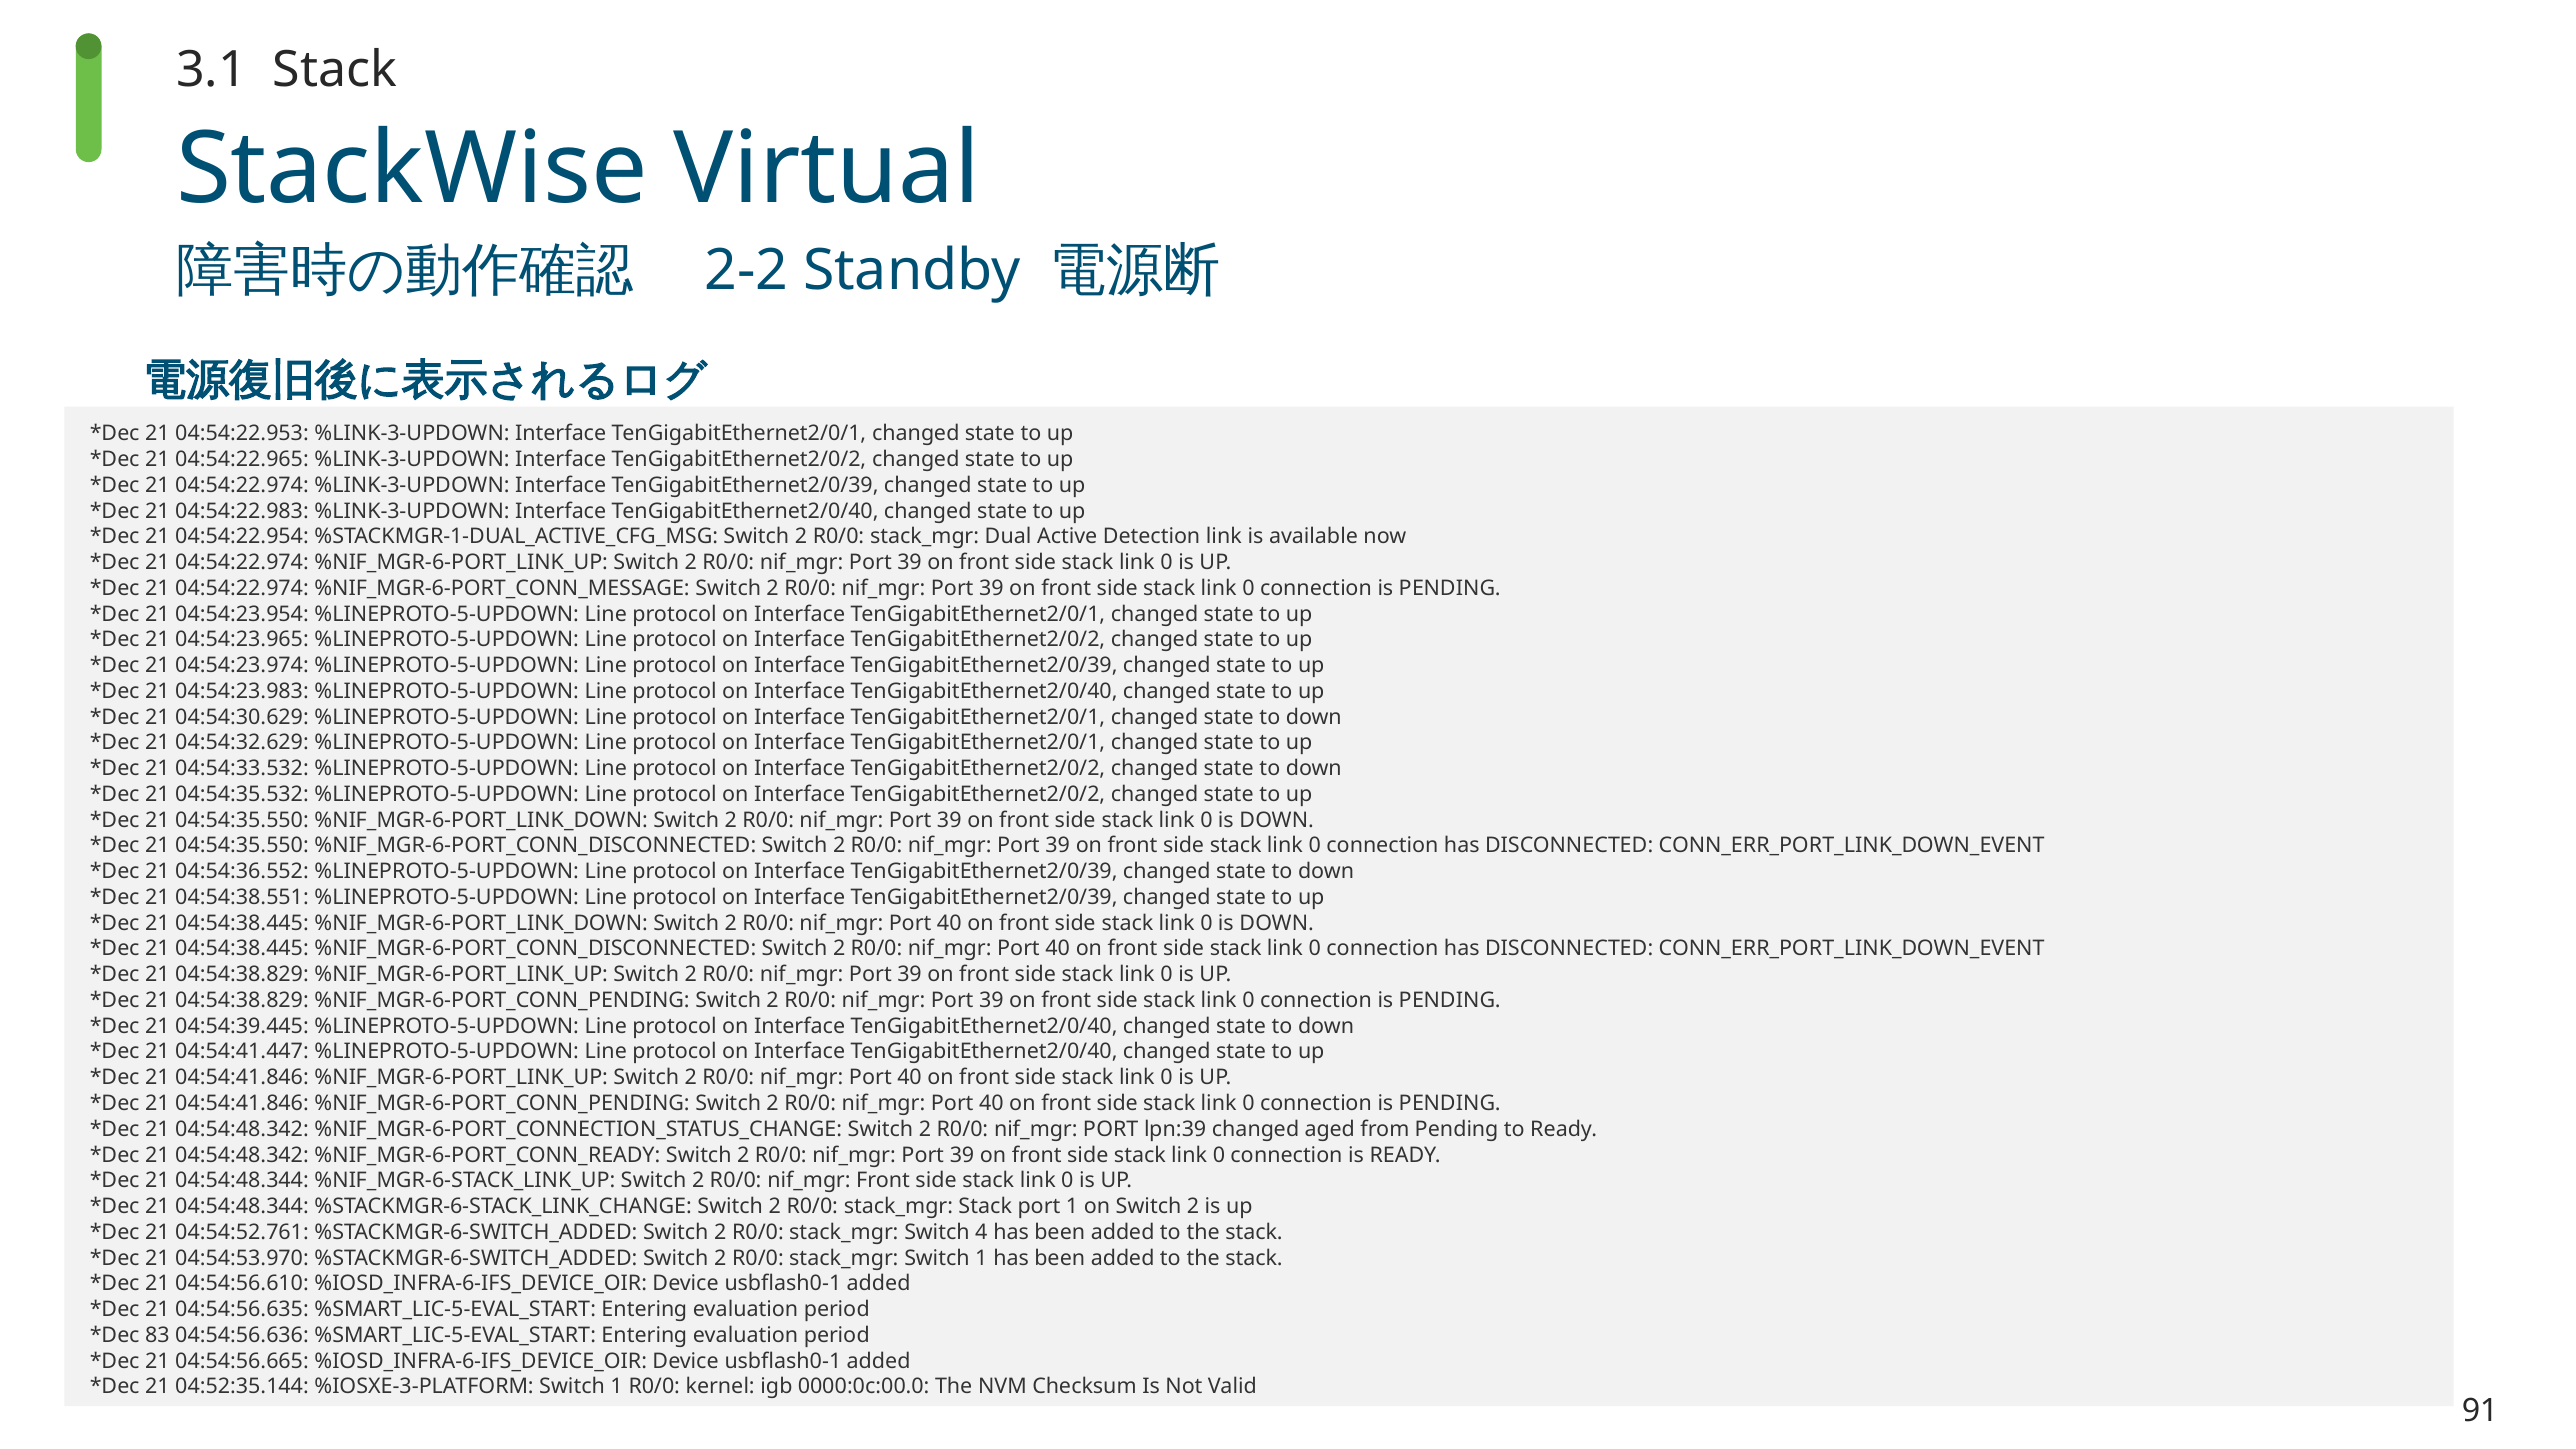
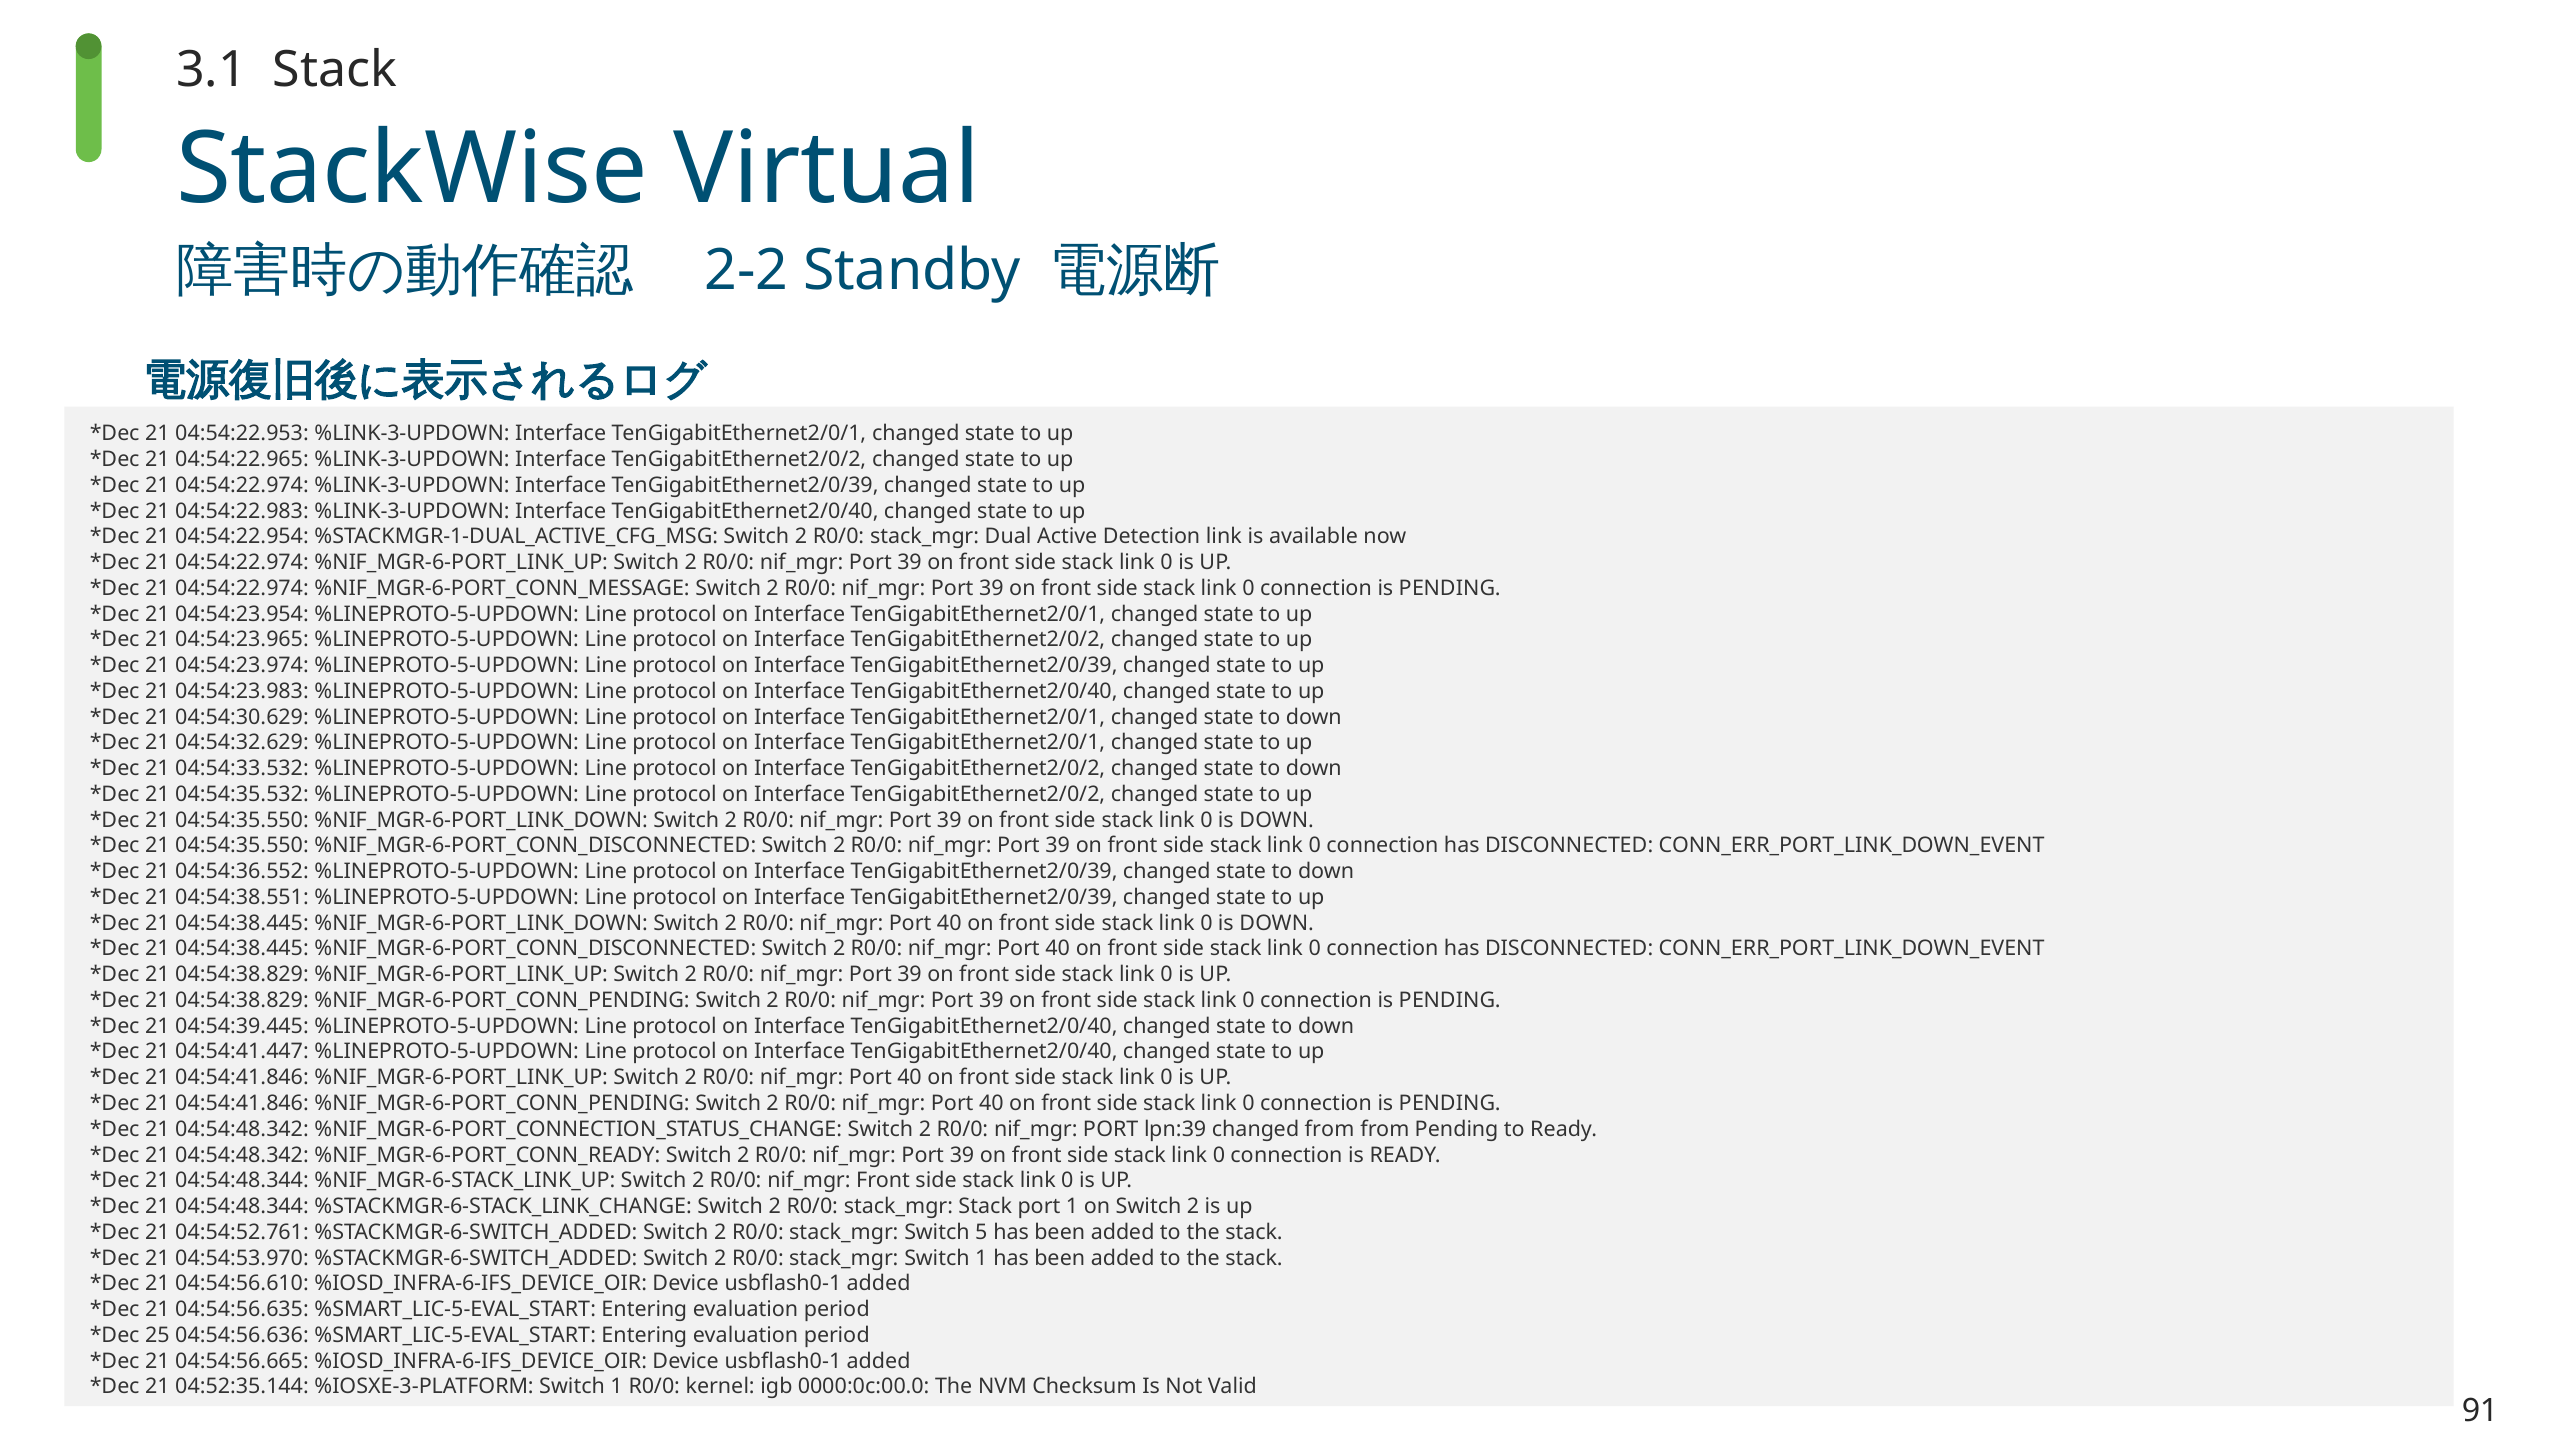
changed aged: aged -> from
4: 4 -> 5
83: 83 -> 25
